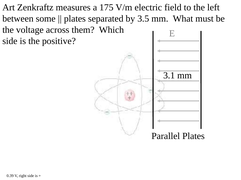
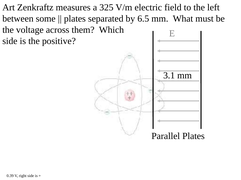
175: 175 -> 325
3.5: 3.5 -> 6.5
